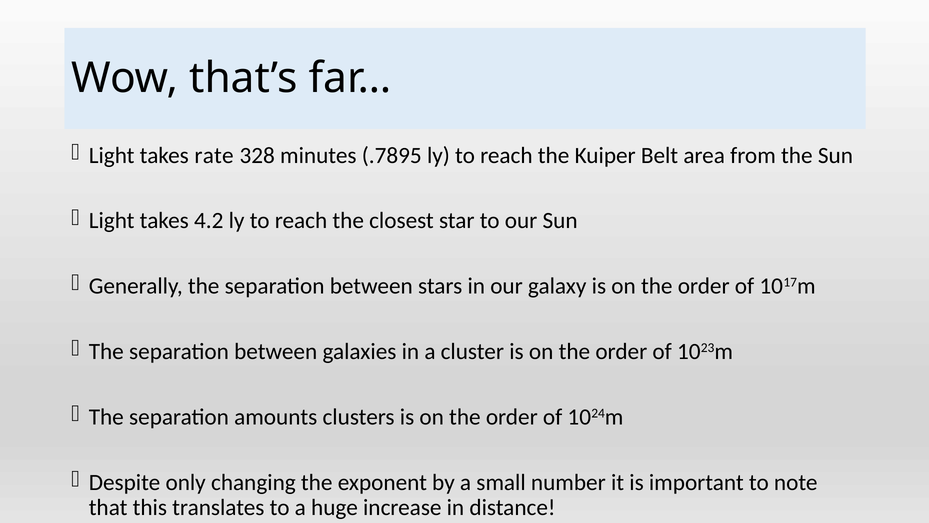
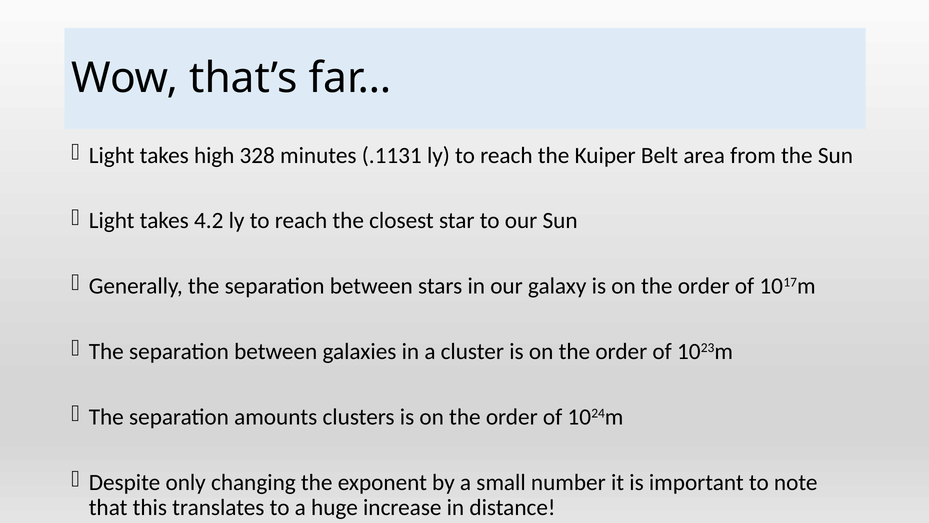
rate: rate -> high
.7895: .7895 -> .1131
